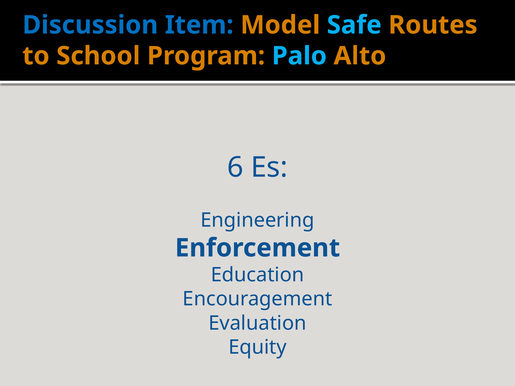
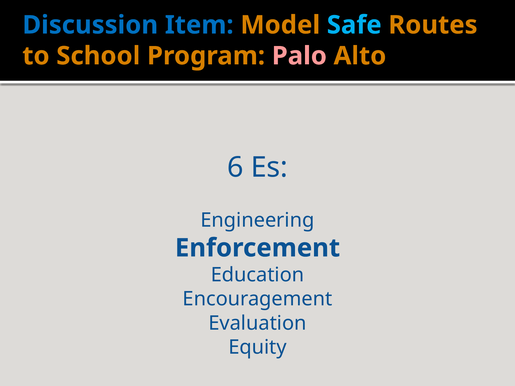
Palo colour: light blue -> pink
